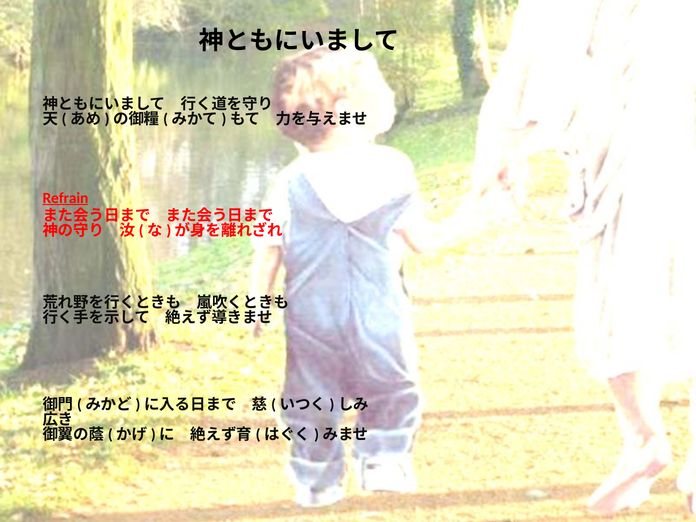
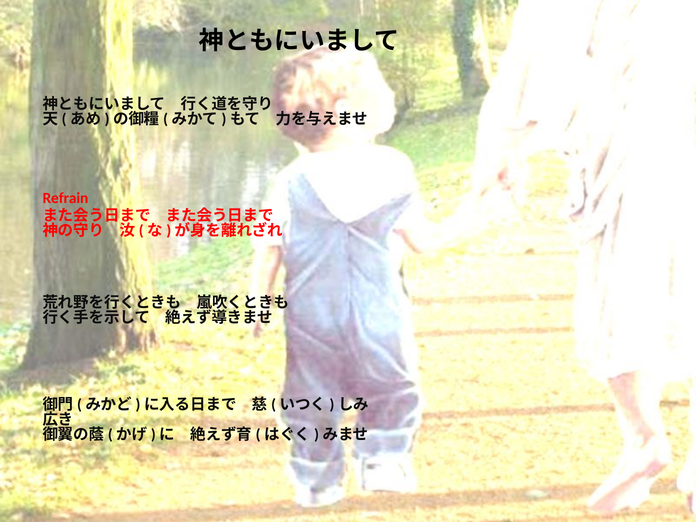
Refrain underline: present -> none
